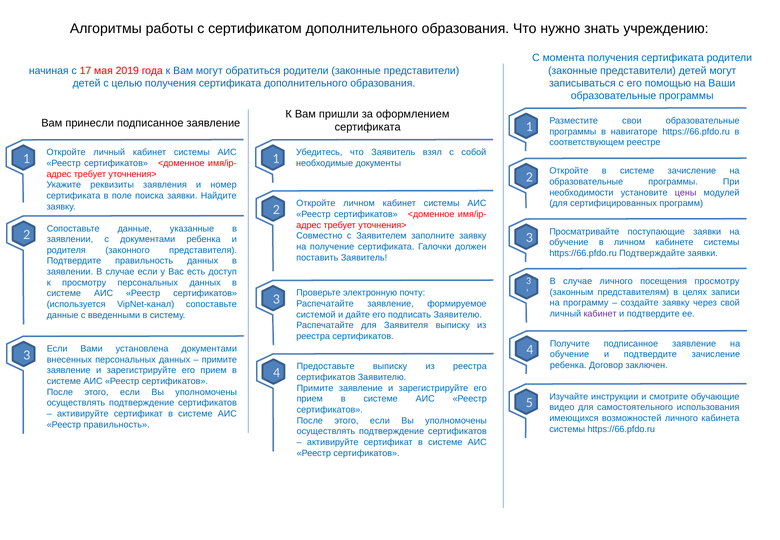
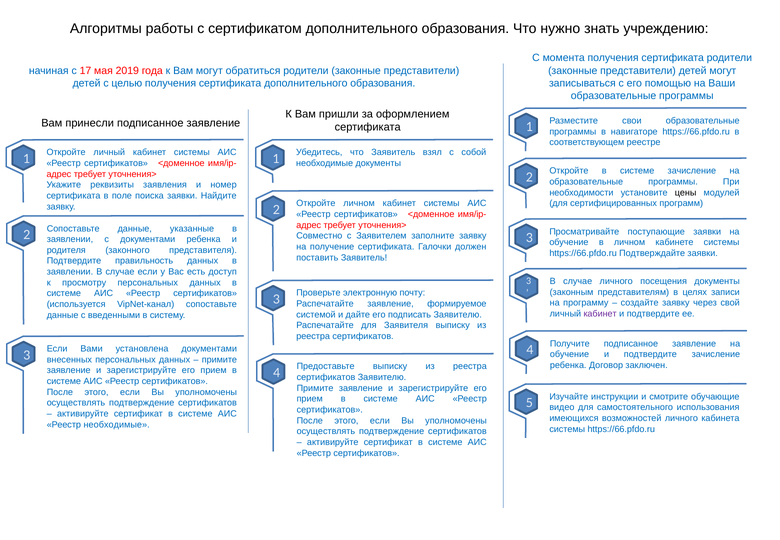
цены colour: purple -> black
посещения просмотру: просмотру -> документы
Реестр правильность: правильность -> необходимые
